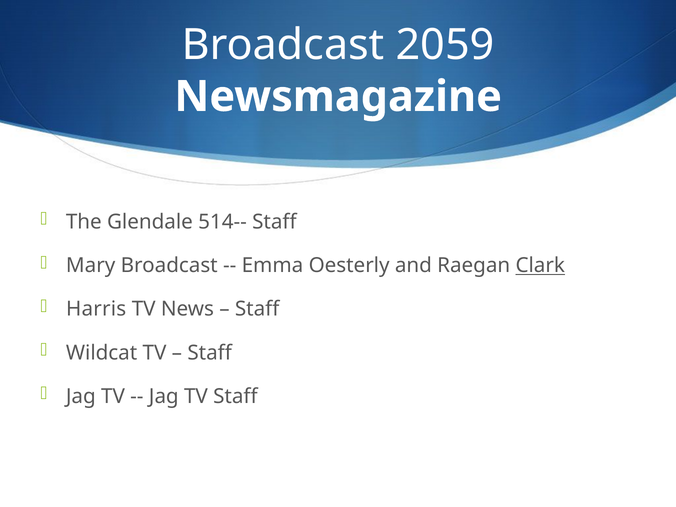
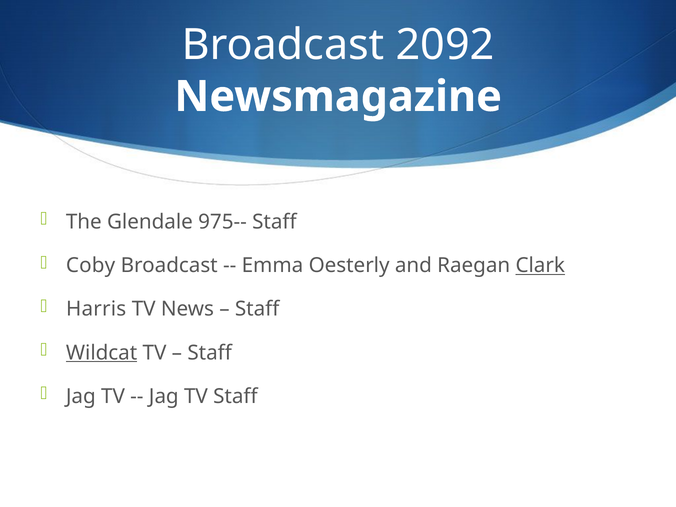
2059: 2059 -> 2092
514--: 514-- -> 975--
Mary: Mary -> Coby
Wildcat underline: none -> present
